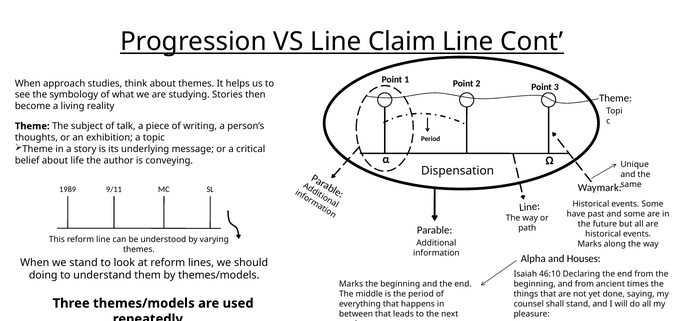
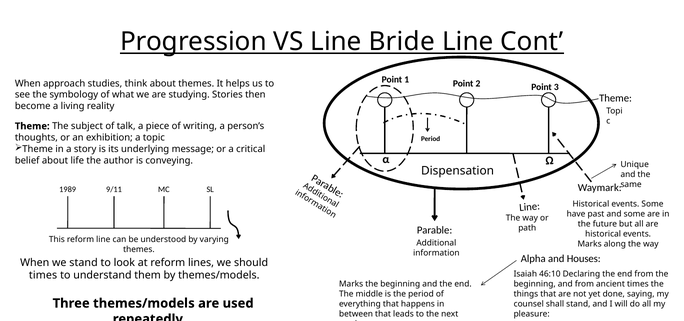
Claim: Claim -> Bride
doing at (43, 275): doing -> times
